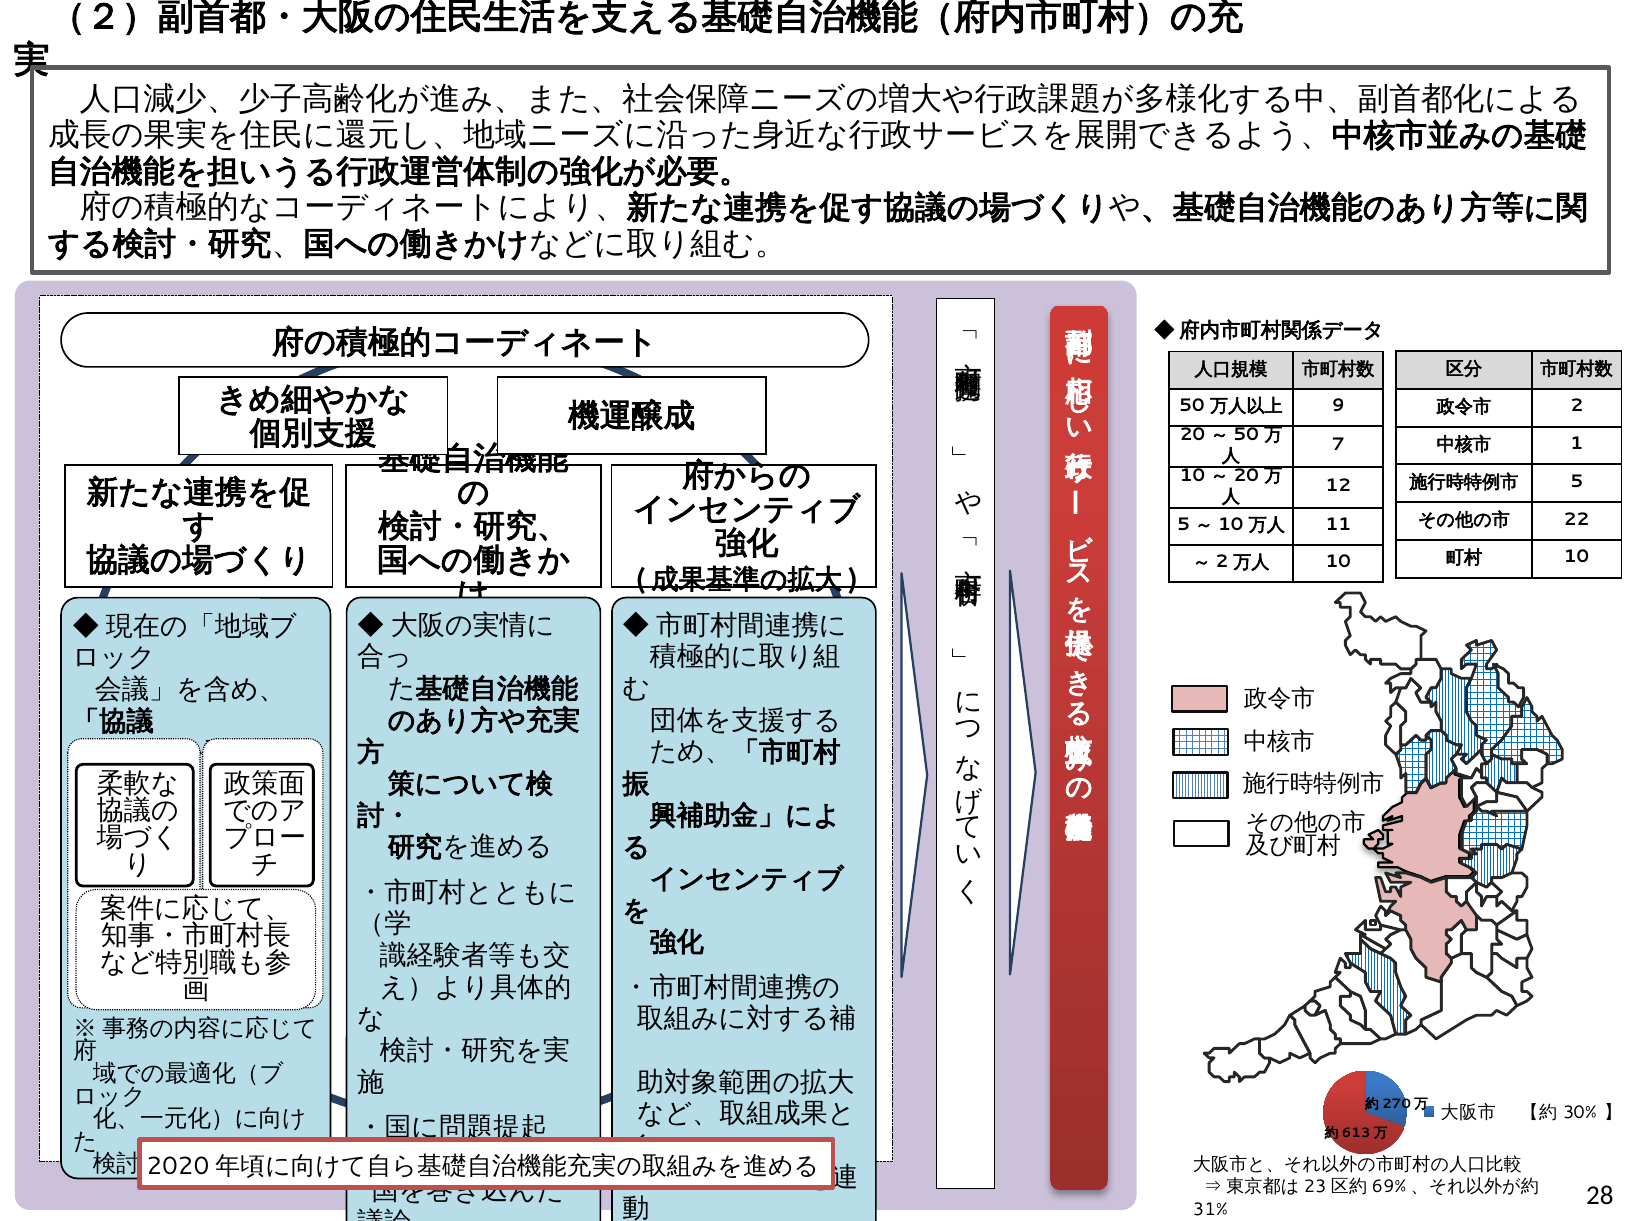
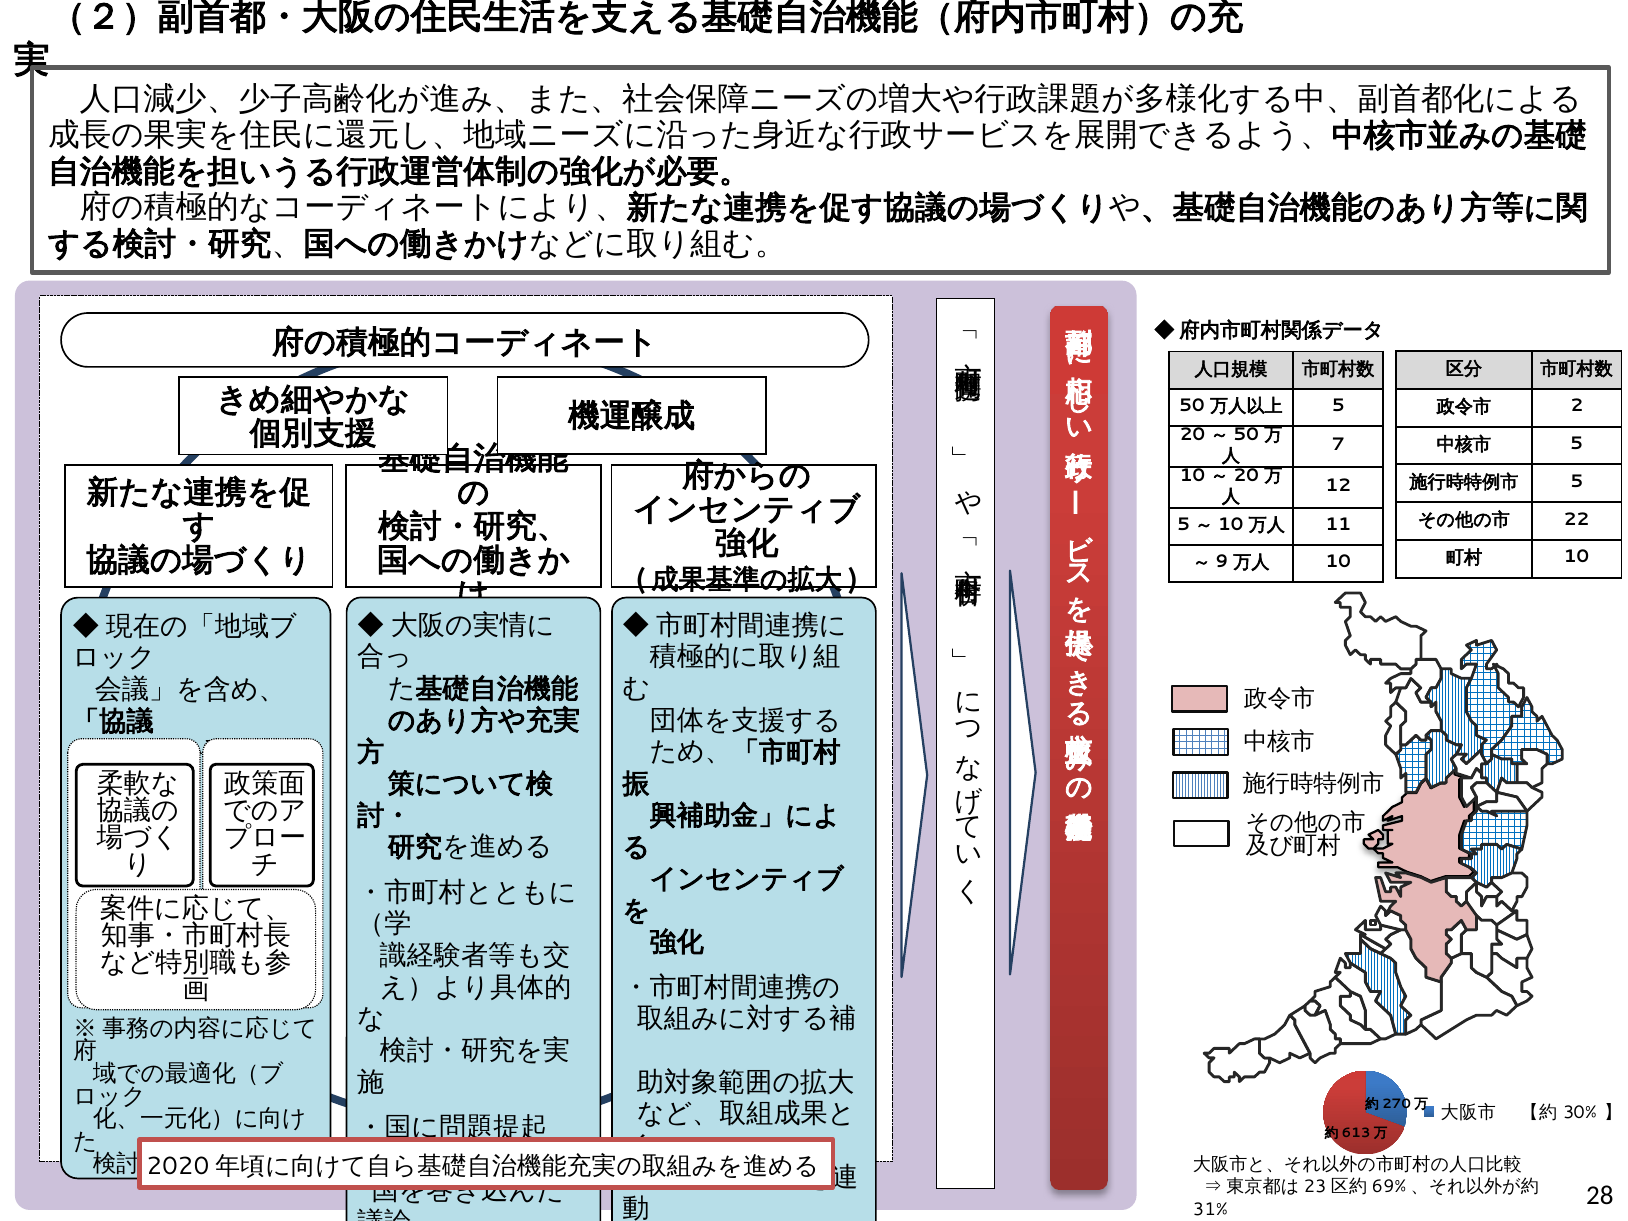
9 at (1338, 406): 9 -> 5
1 at (1577, 444): 1 -> 5
2 at (1222, 562): 2 -> 9
